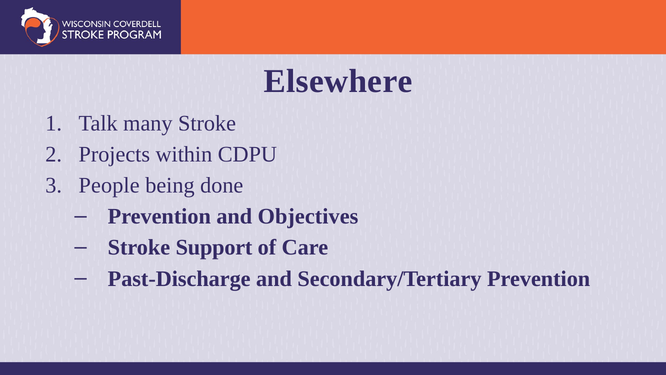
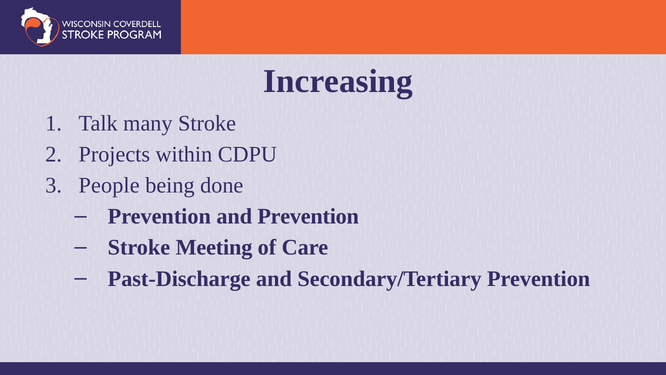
Elsewhere: Elsewhere -> Increasing
and Objectives: Objectives -> Prevention
Support: Support -> Meeting
